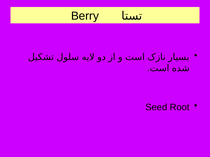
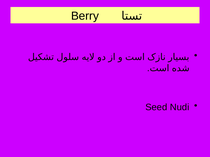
Root: Root -> Nudi
